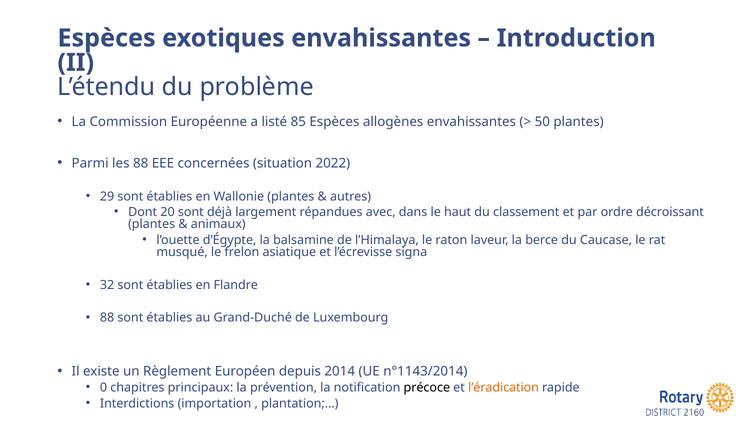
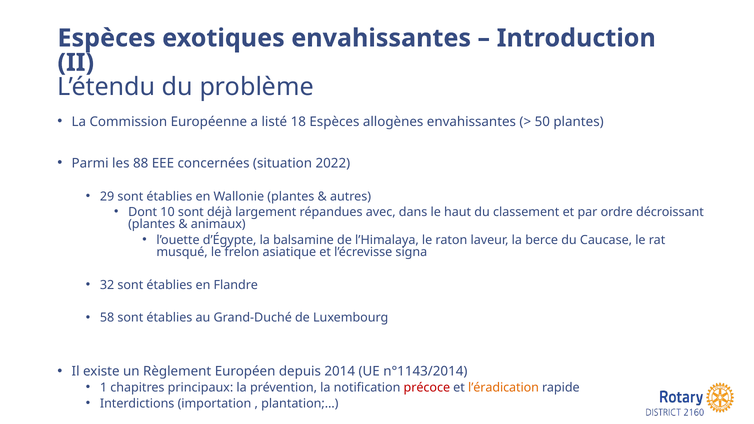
85: 85 -> 18
20: 20 -> 10
88 at (107, 318): 88 -> 58
0: 0 -> 1
précoce colour: black -> red
